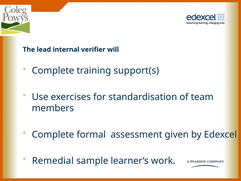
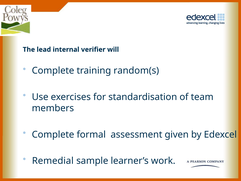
support(s: support(s -> random(s
